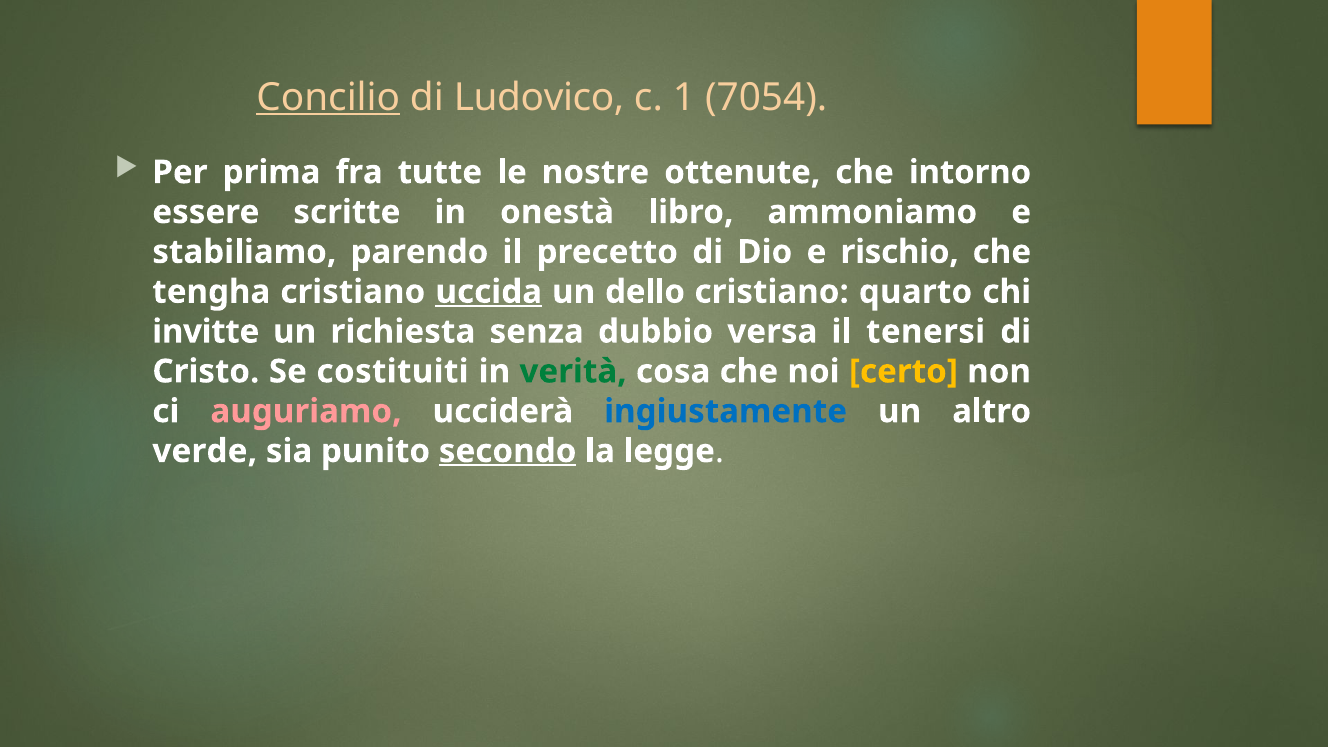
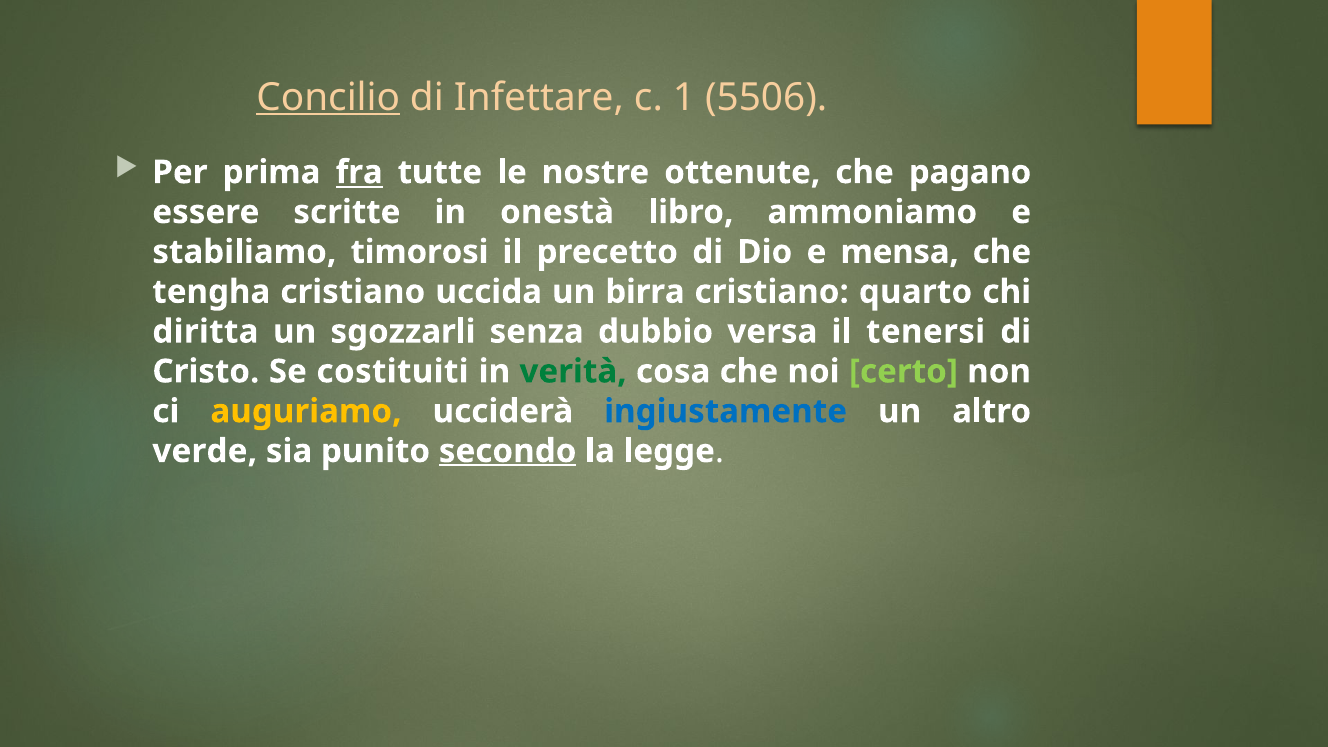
Ludovico: Ludovico -> Infettare
7054: 7054 -> 5506
fra underline: none -> present
intorno: intorno -> pagano
parendo: parendo -> timorosi
rischio: rischio -> mensa
uccida underline: present -> none
dello: dello -> birra
invitte: invitte -> diritta
richiesta: richiesta -> sgozzarli
certo colour: yellow -> light green
auguriamo colour: pink -> yellow
